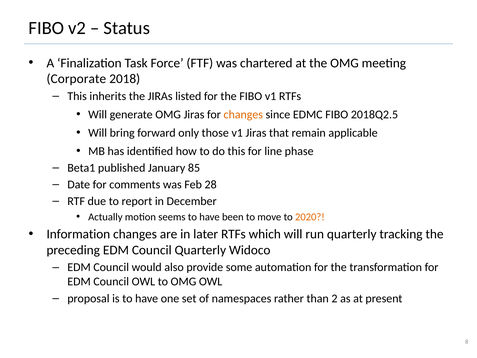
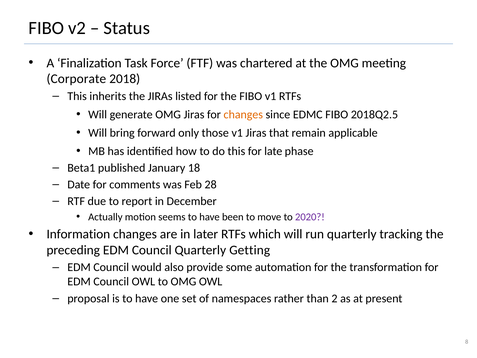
line: line -> late
85: 85 -> 18
2020 colour: orange -> purple
Widoco: Widoco -> Getting
